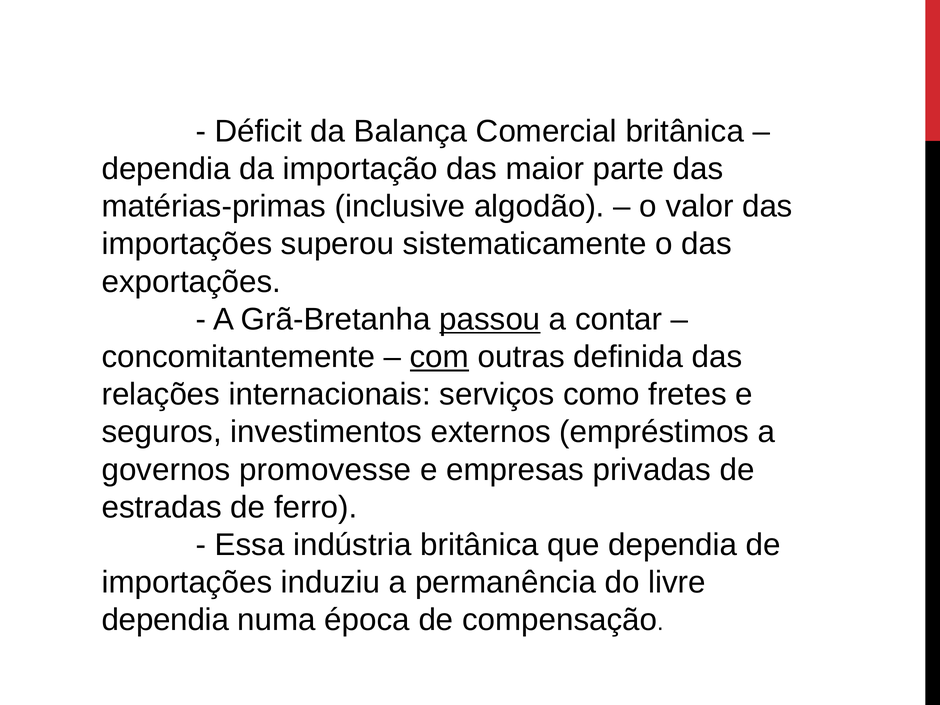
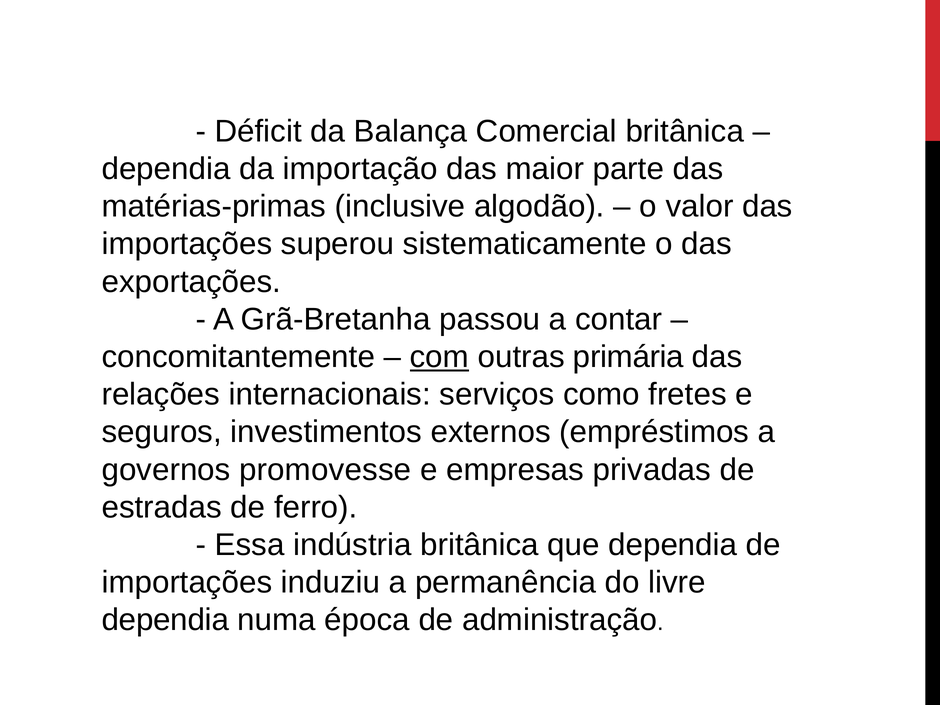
passou underline: present -> none
definida: definida -> primária
compensação: compensação -> administração
